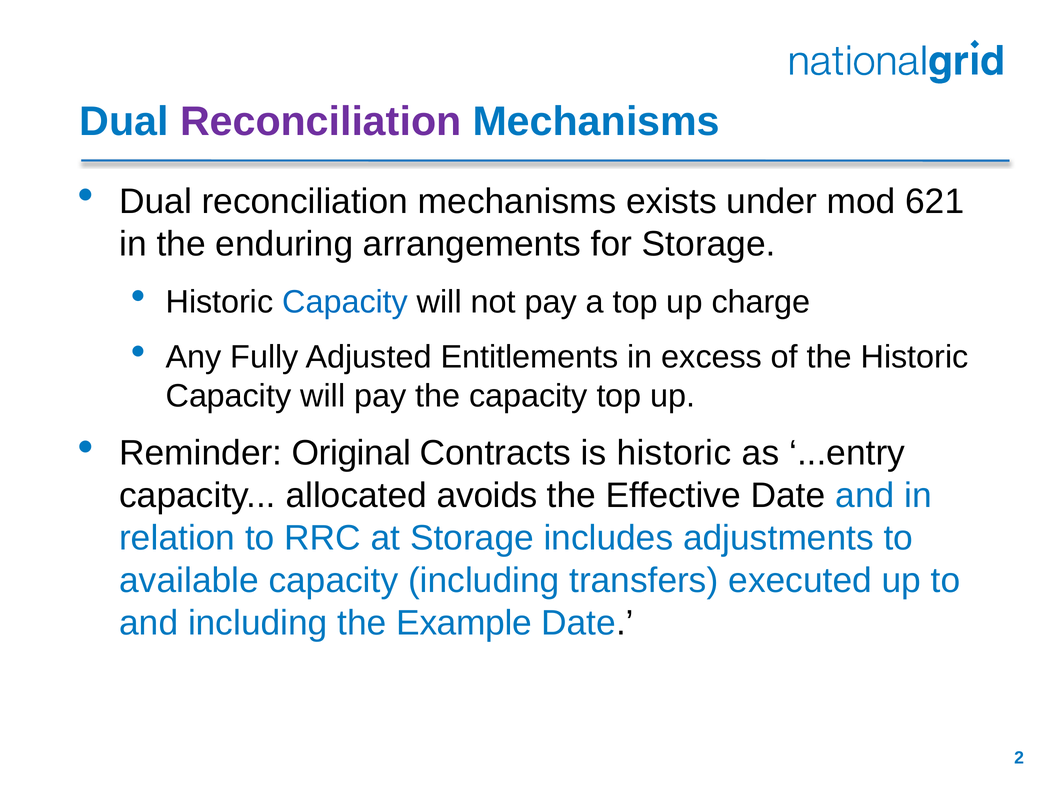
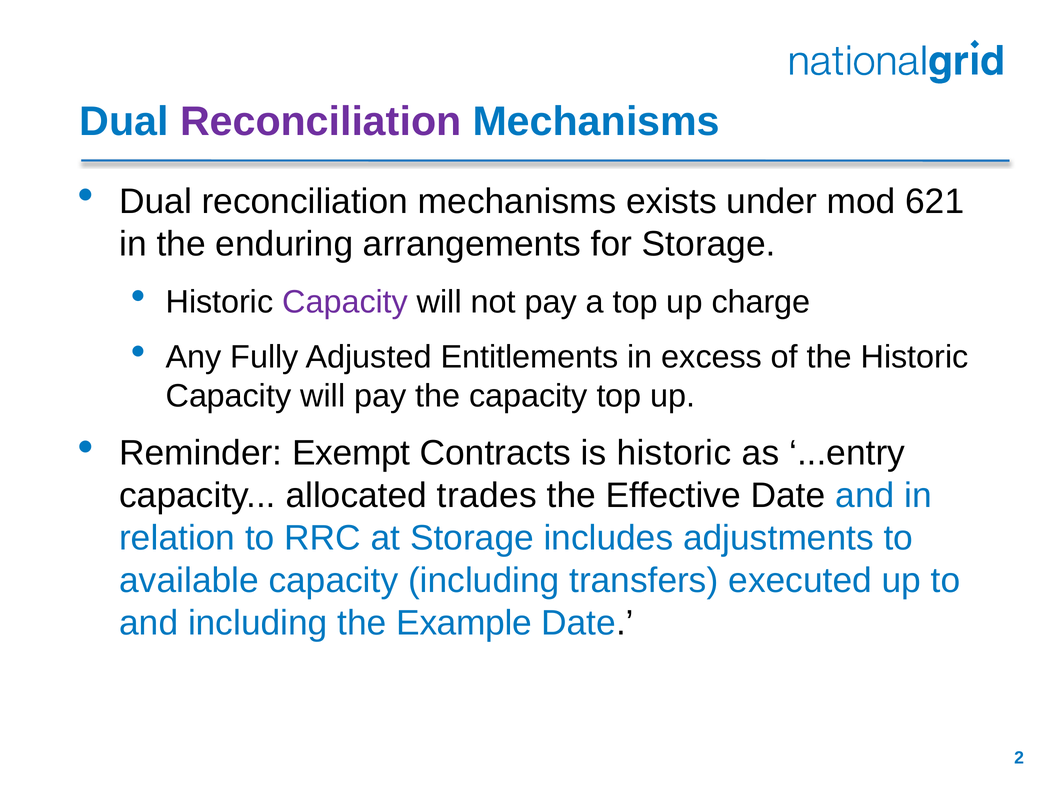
Capacity at (345, 302) colour: blue -> purple
Original: Original -> Exempt
avoids: avoids -> trades
